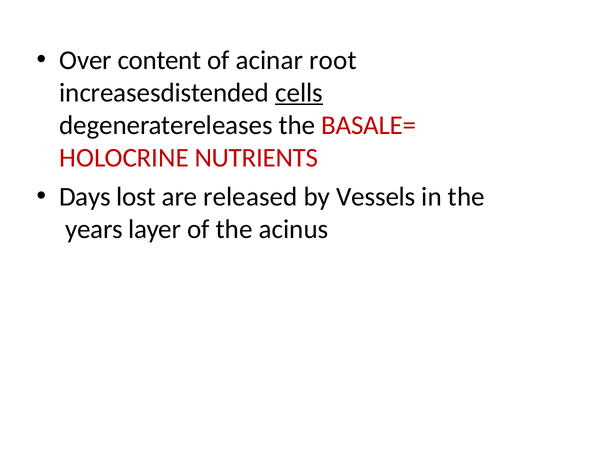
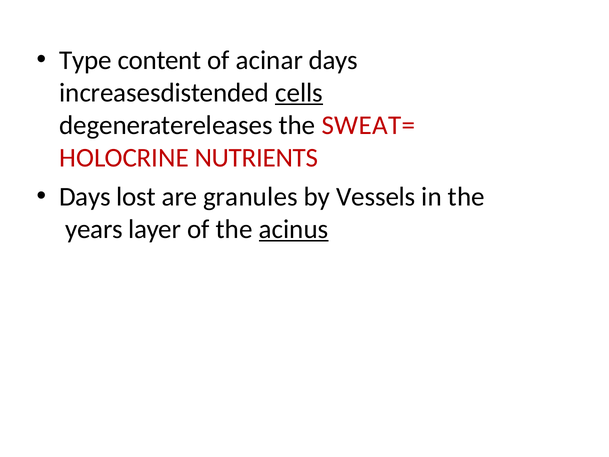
Over: Over -> Type
acinar root: root -> days
BASALE=: BASALE= -> SWEAT=
released: released -> granules
acinus underline: none -> present
